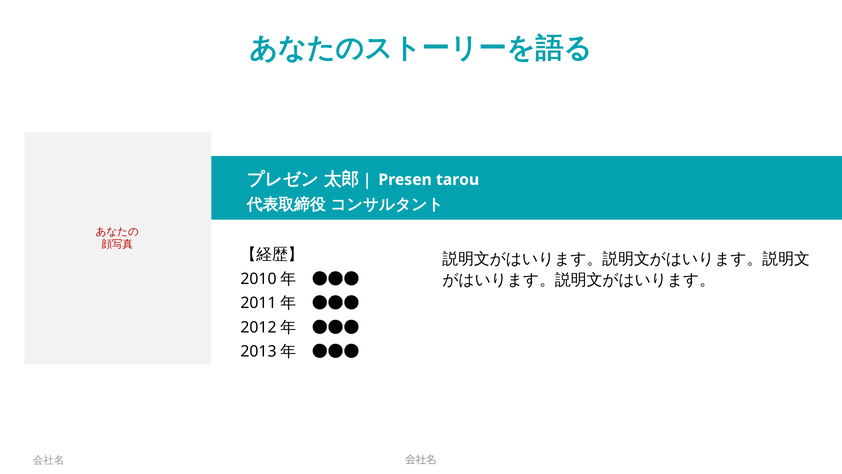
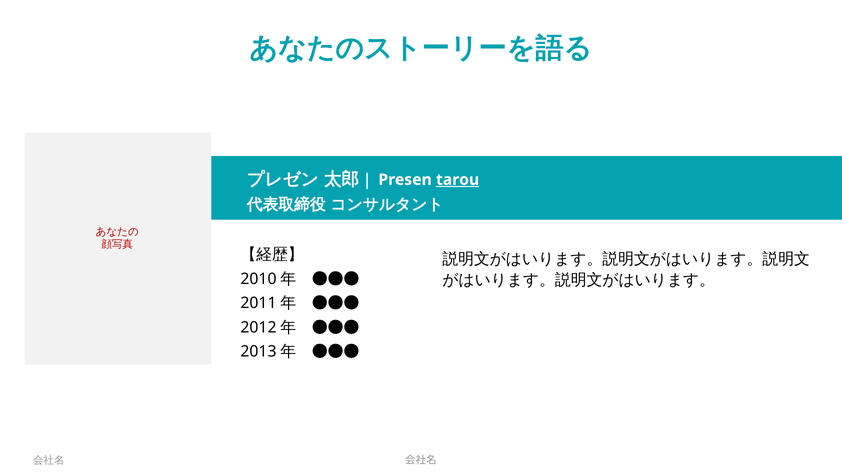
tarou underline: none -> present
